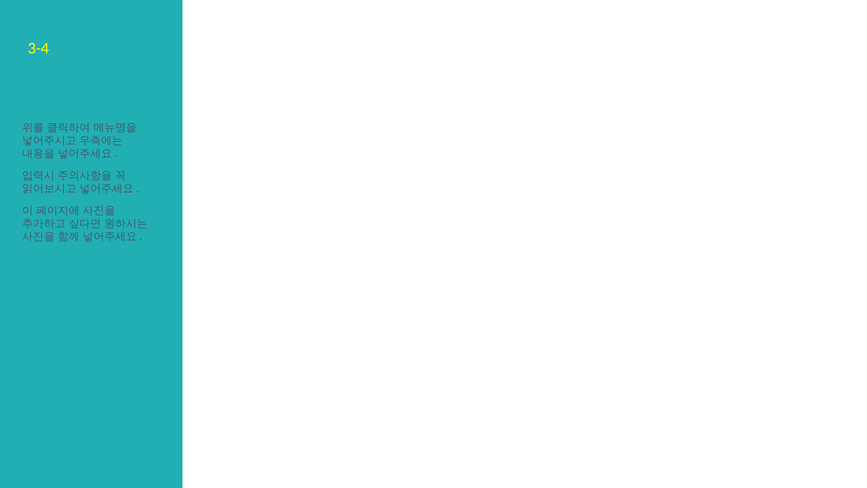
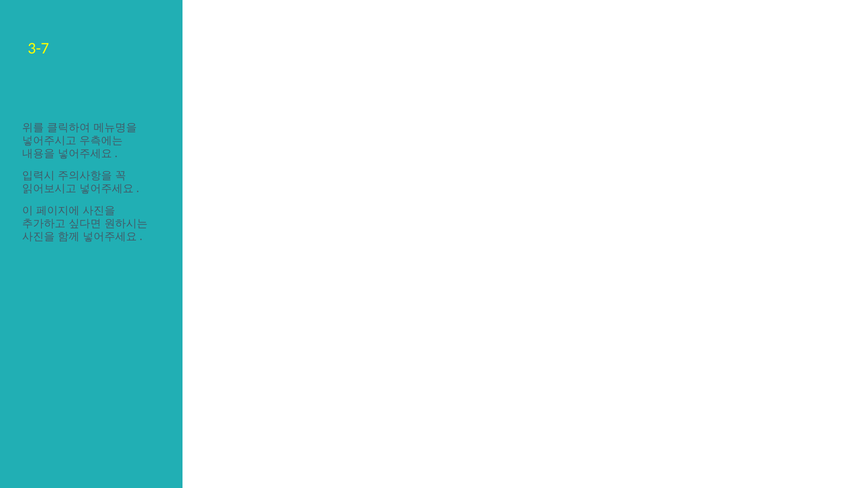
3-4: 3-4 -> 3-7
